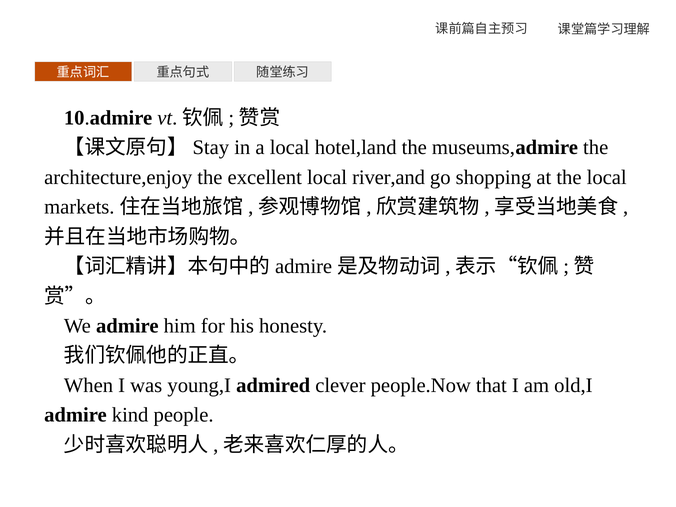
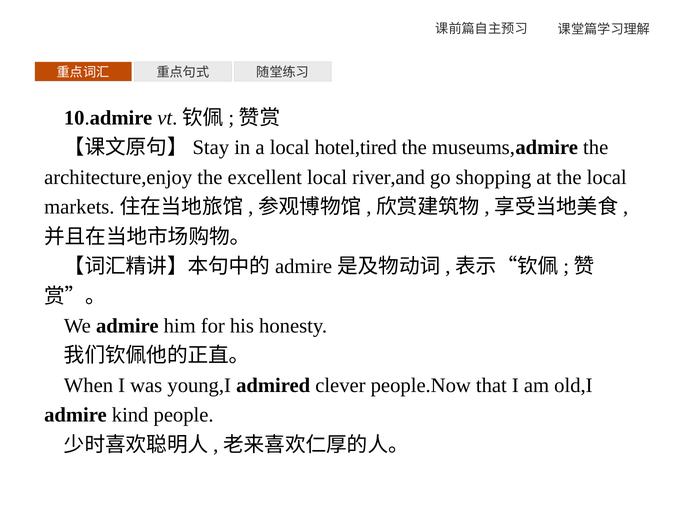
hotel,land: hotel,land -> hotel,tired
